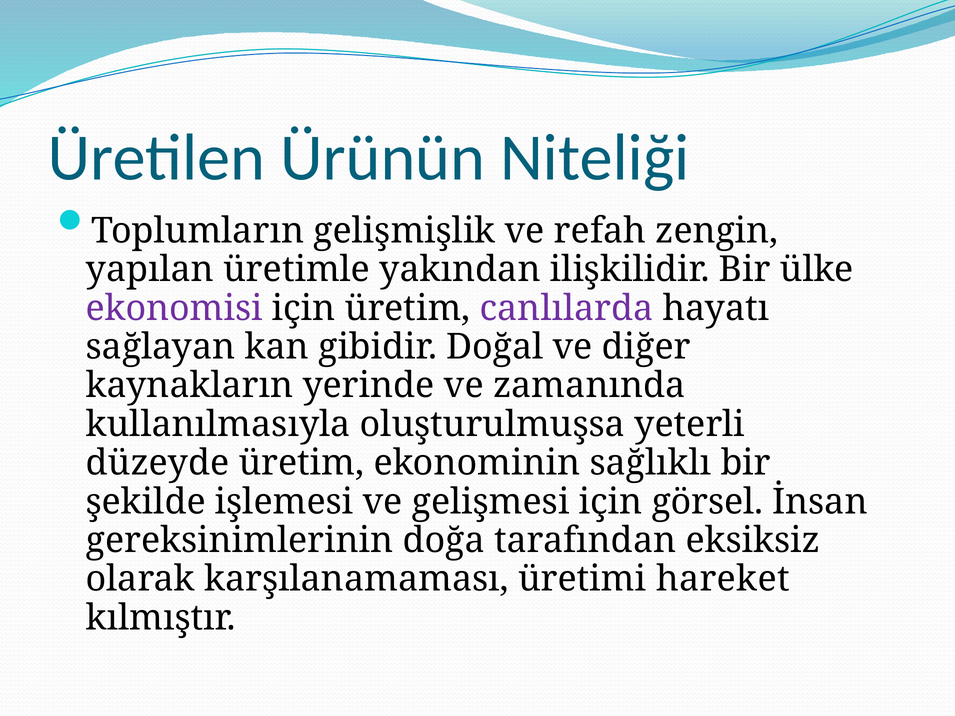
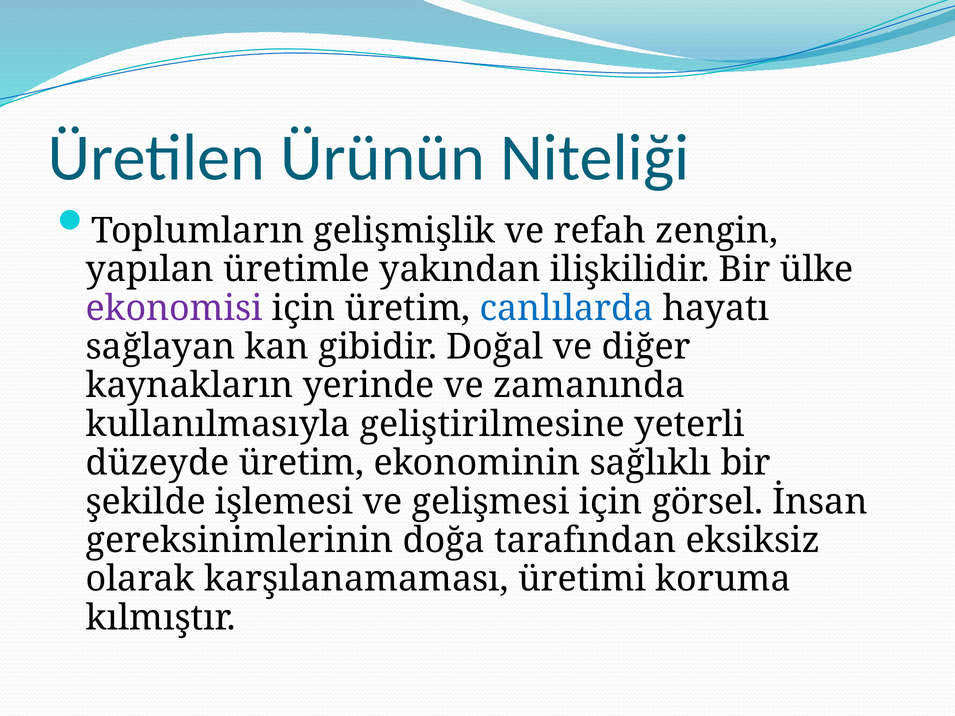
canlılarda colour: purple -> blue
oluşturulmuşsa: oluşturulmuşsa -> geliştirilmesine
hareket: hareket -> koruma
